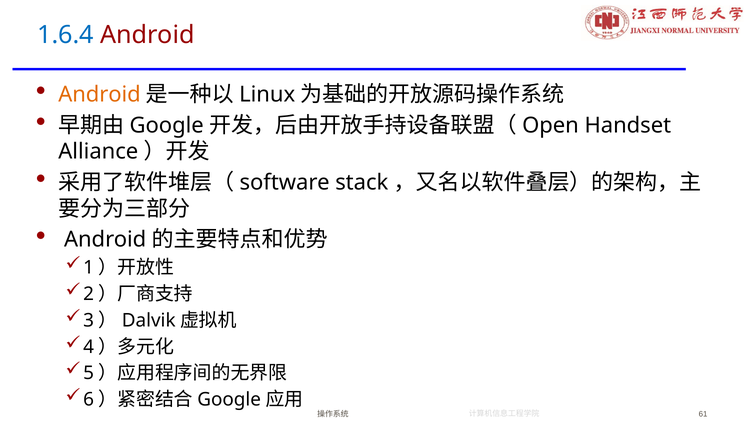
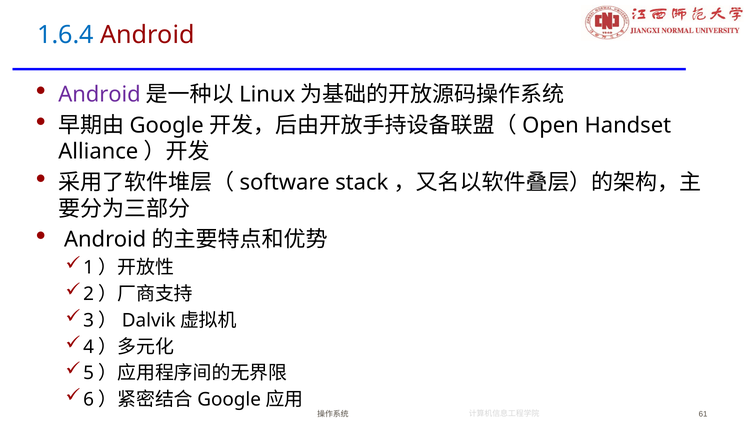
Android at (100, 95) colour: orange -> purple
